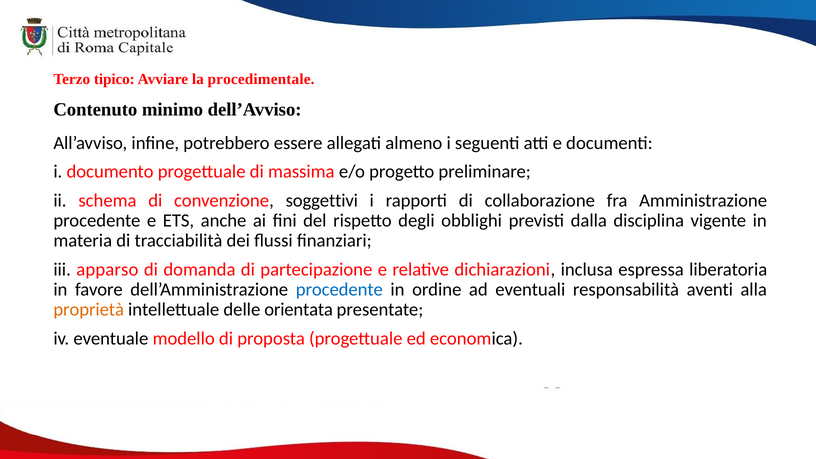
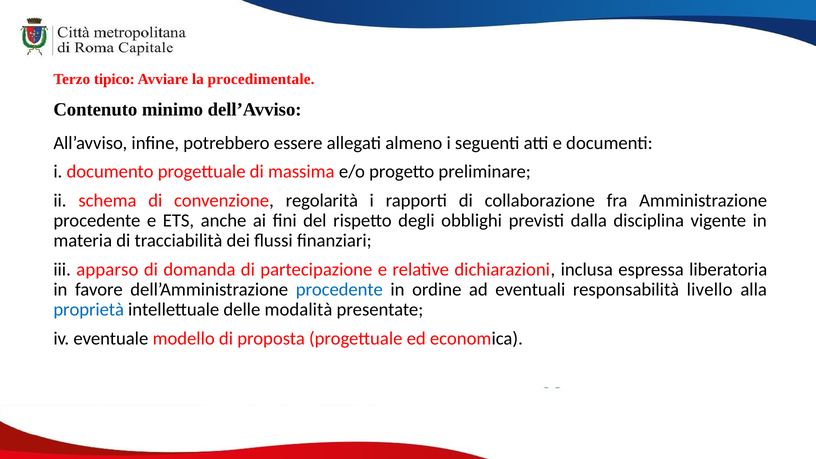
soggettivi: soggettivi -> regolarità
aventi: aventi -> livello
proprietà colour: orange -> blue
orientata: orientata -> modalità
